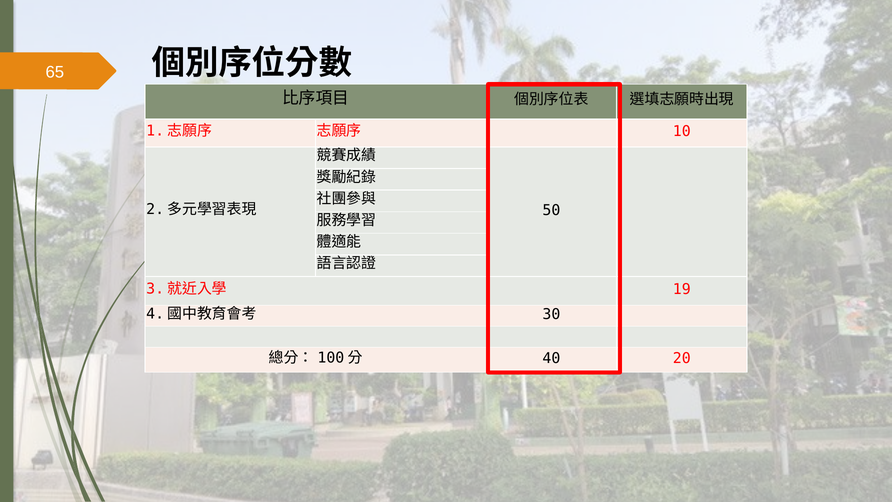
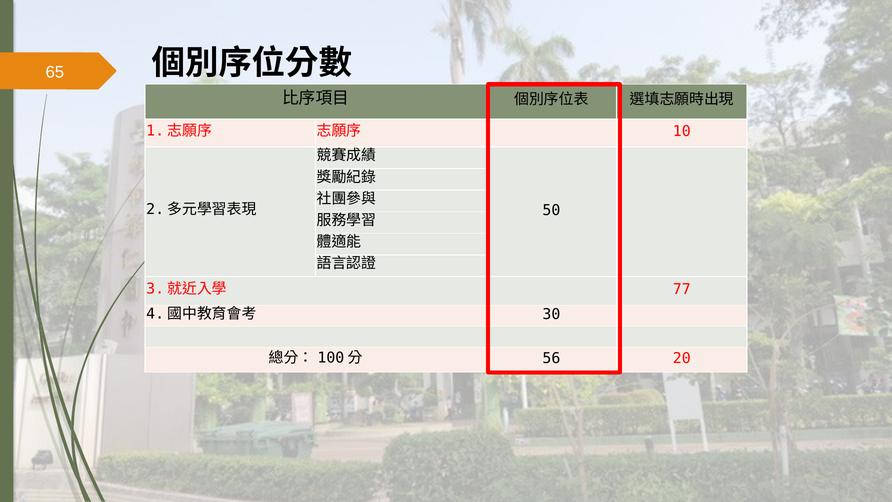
19: 19 -> 77
40: 40 -> 56
